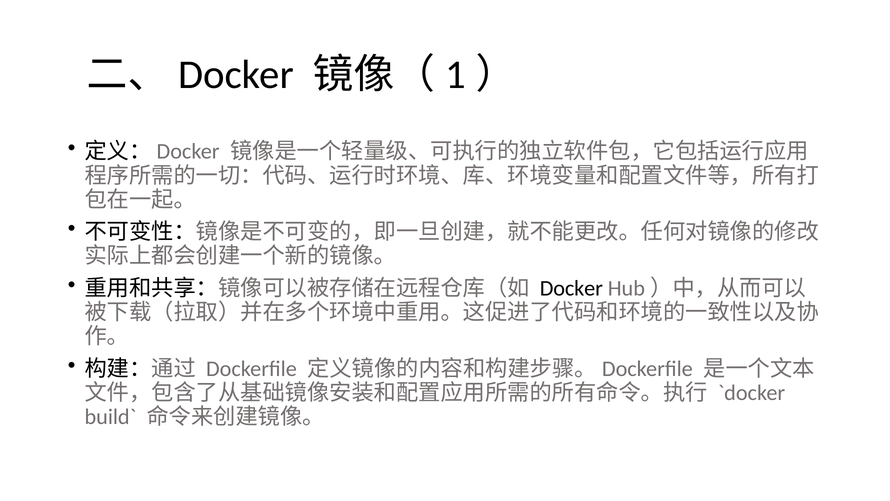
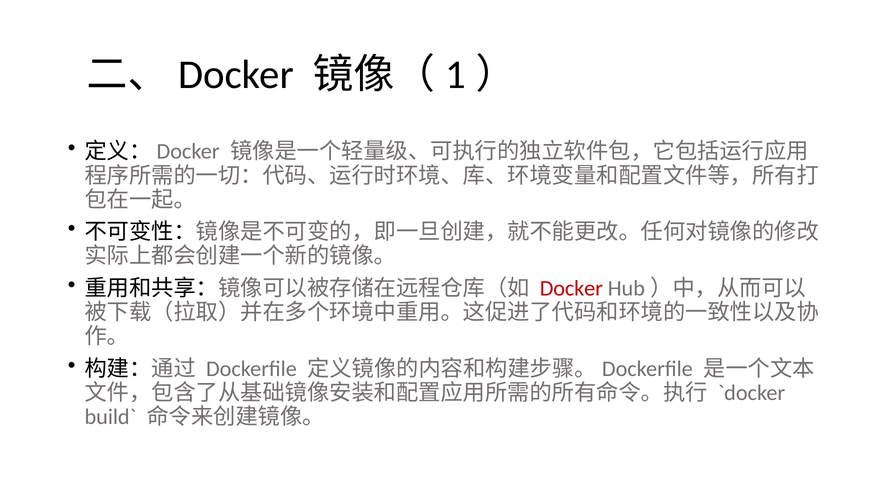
Docker colour: black -> red
